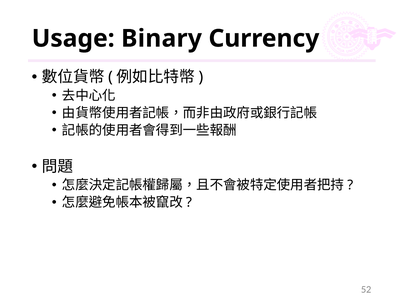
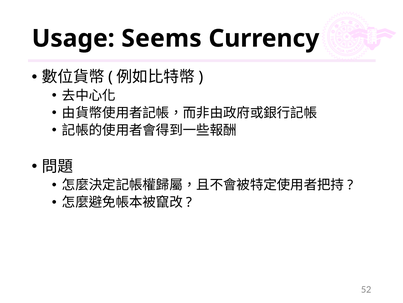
Binary: Binary -> Seems
